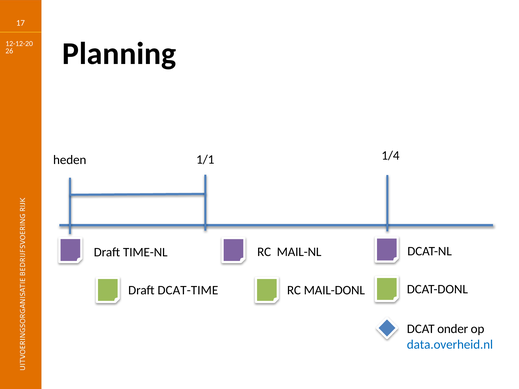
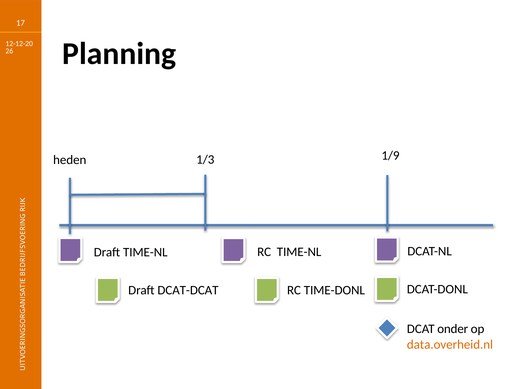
1/4: 1/4 -> 1/9
1/1: 1/1 -> 1/3
RC MAIL-NL: MAIL-NL -> TIME-NL
MAIL-DONL: MAIL-DONL -> TIME-DONL
DCAT-TIME: DCAT-TIME -> DCAT-DCAT
data.overheid.nl colour: blue -> orange
